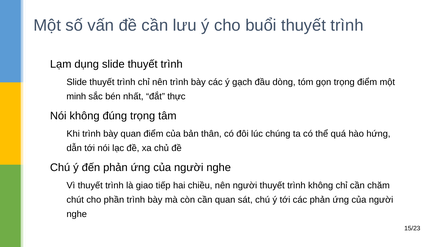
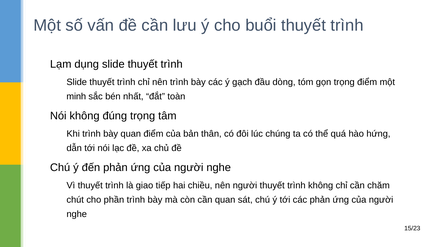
thực: thực -> toàn
